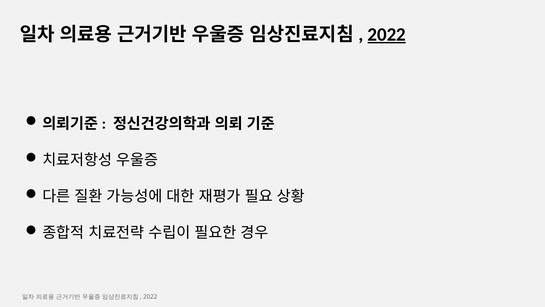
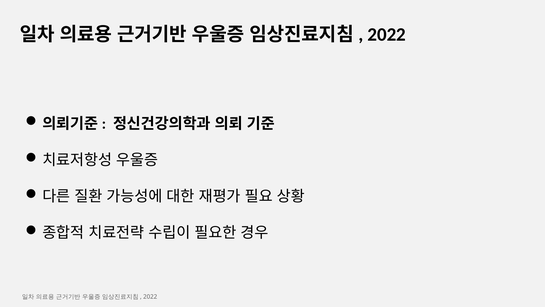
2022 at (387, 34) underline: present -> none
